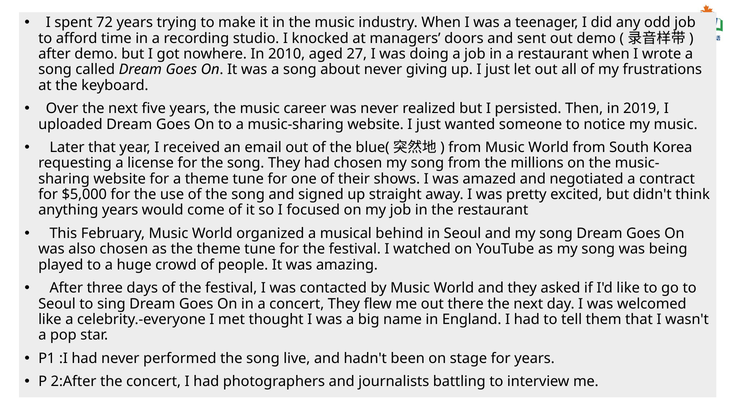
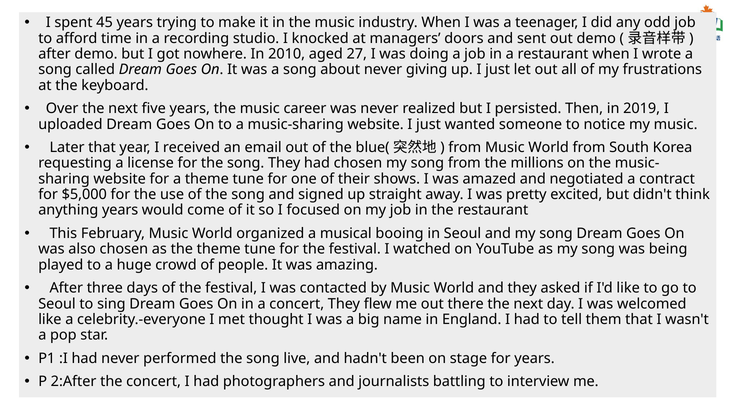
72: 72 -> 45
behind: behind -> booing
